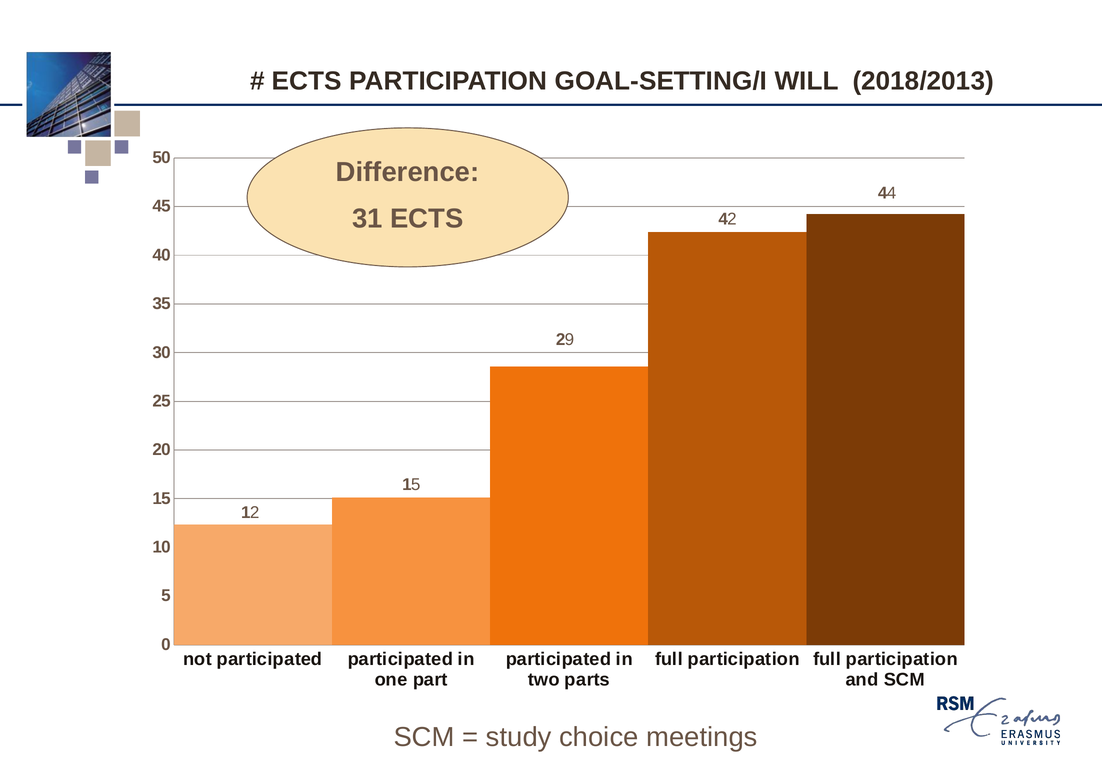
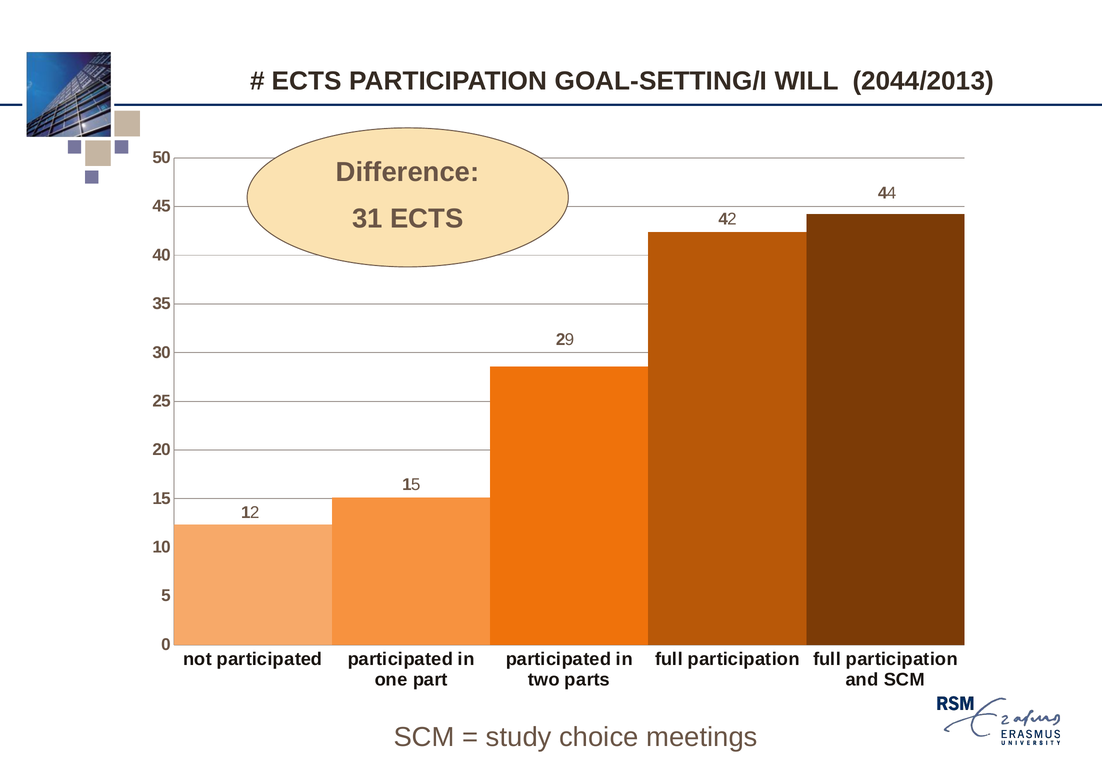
2018/2013: 2018/2013 -> 2044/2013
